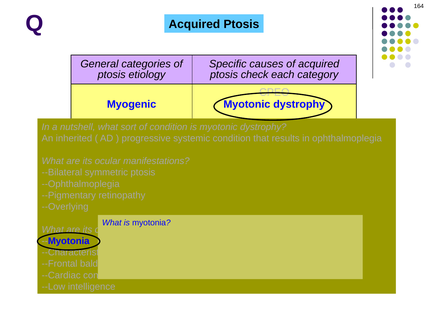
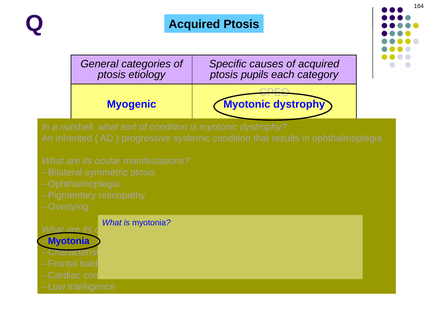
check: check -> pupils
